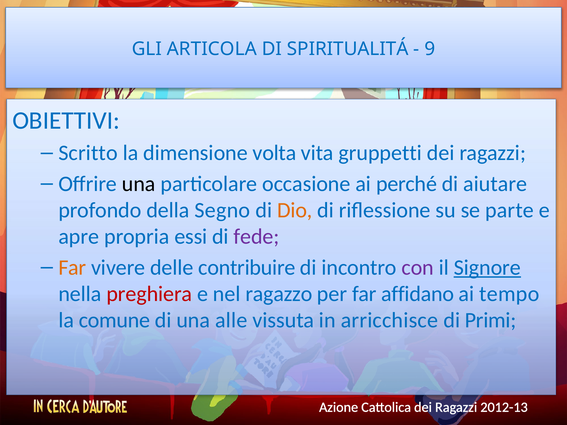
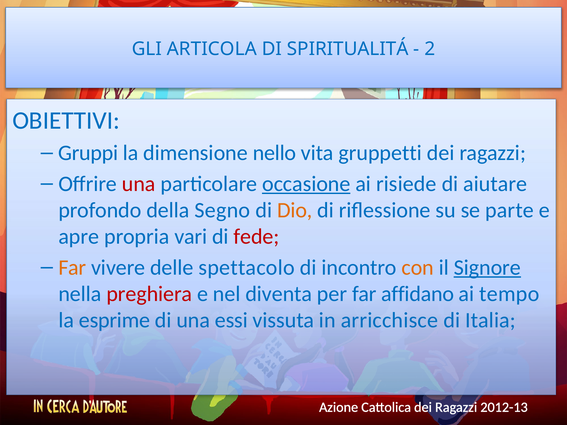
9: 9 -> 2
Scritto: Scritto -> Gruppi
volta: volta -> nello
una at (139, 184) colour: black -> red
occasione underline: none -> present
perché: perché -> risiede
essi: essi -> vari
fede colour: purple -> red
contribuire: contribuire -> spettacolo
con colour: purple -> orange
ragazzo: ragazzo -> diventa
comune: comune -> esprime
alle: alle -> essi
Primi: Primi -> Italia
